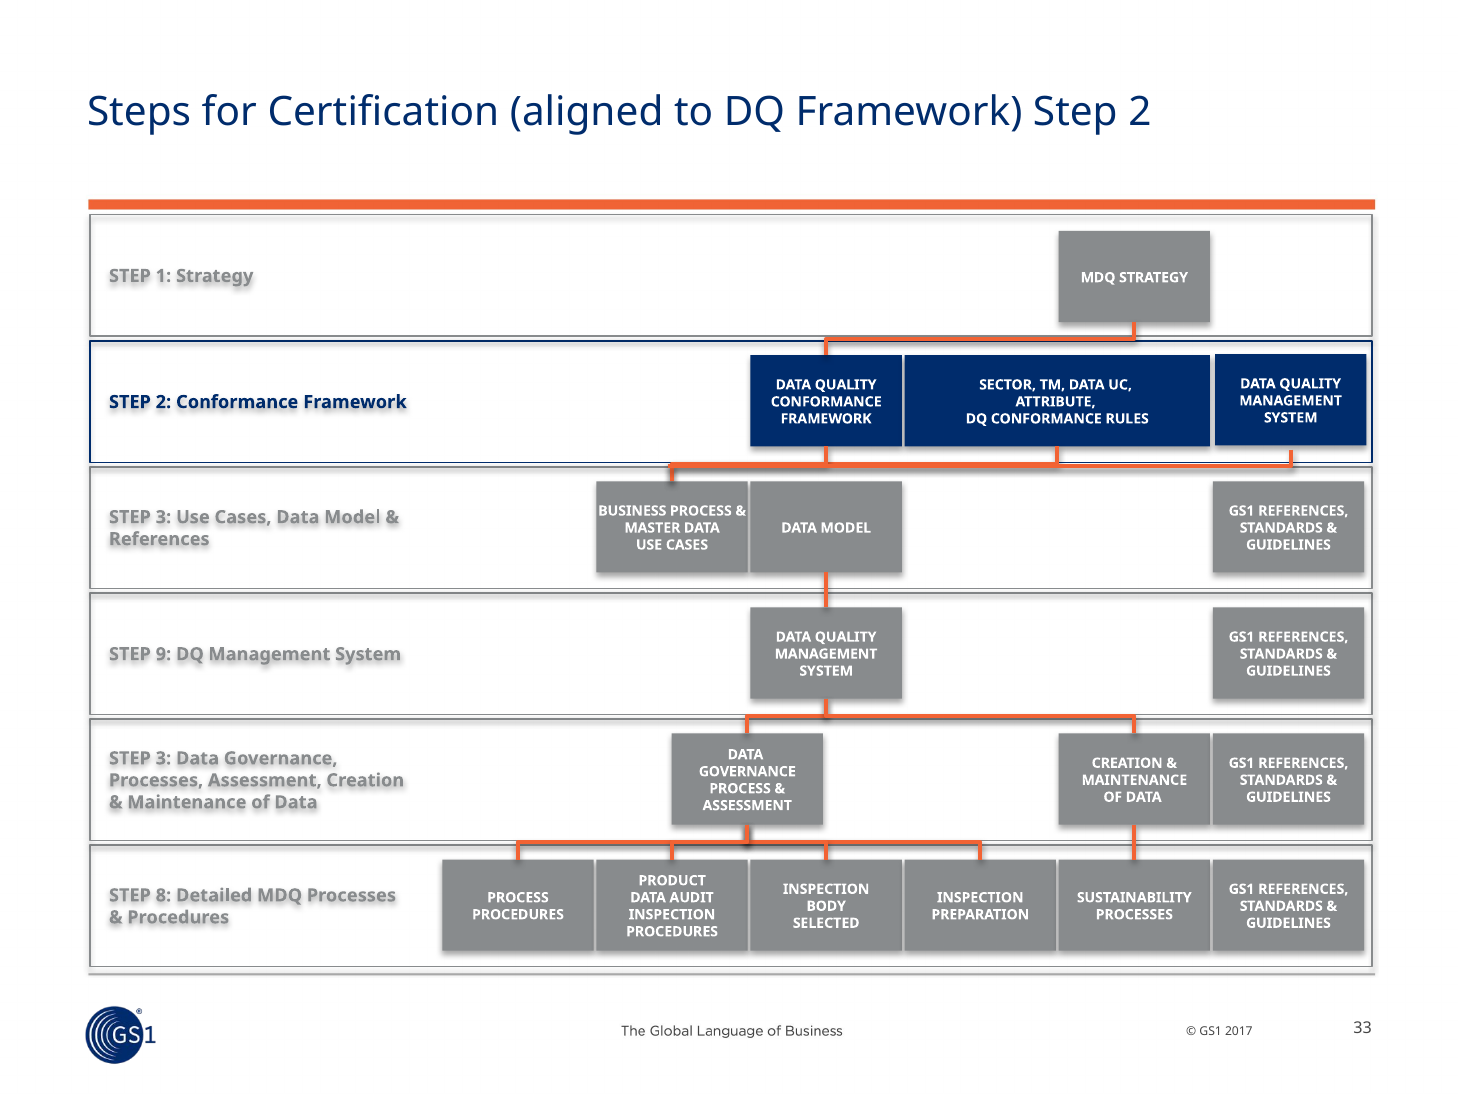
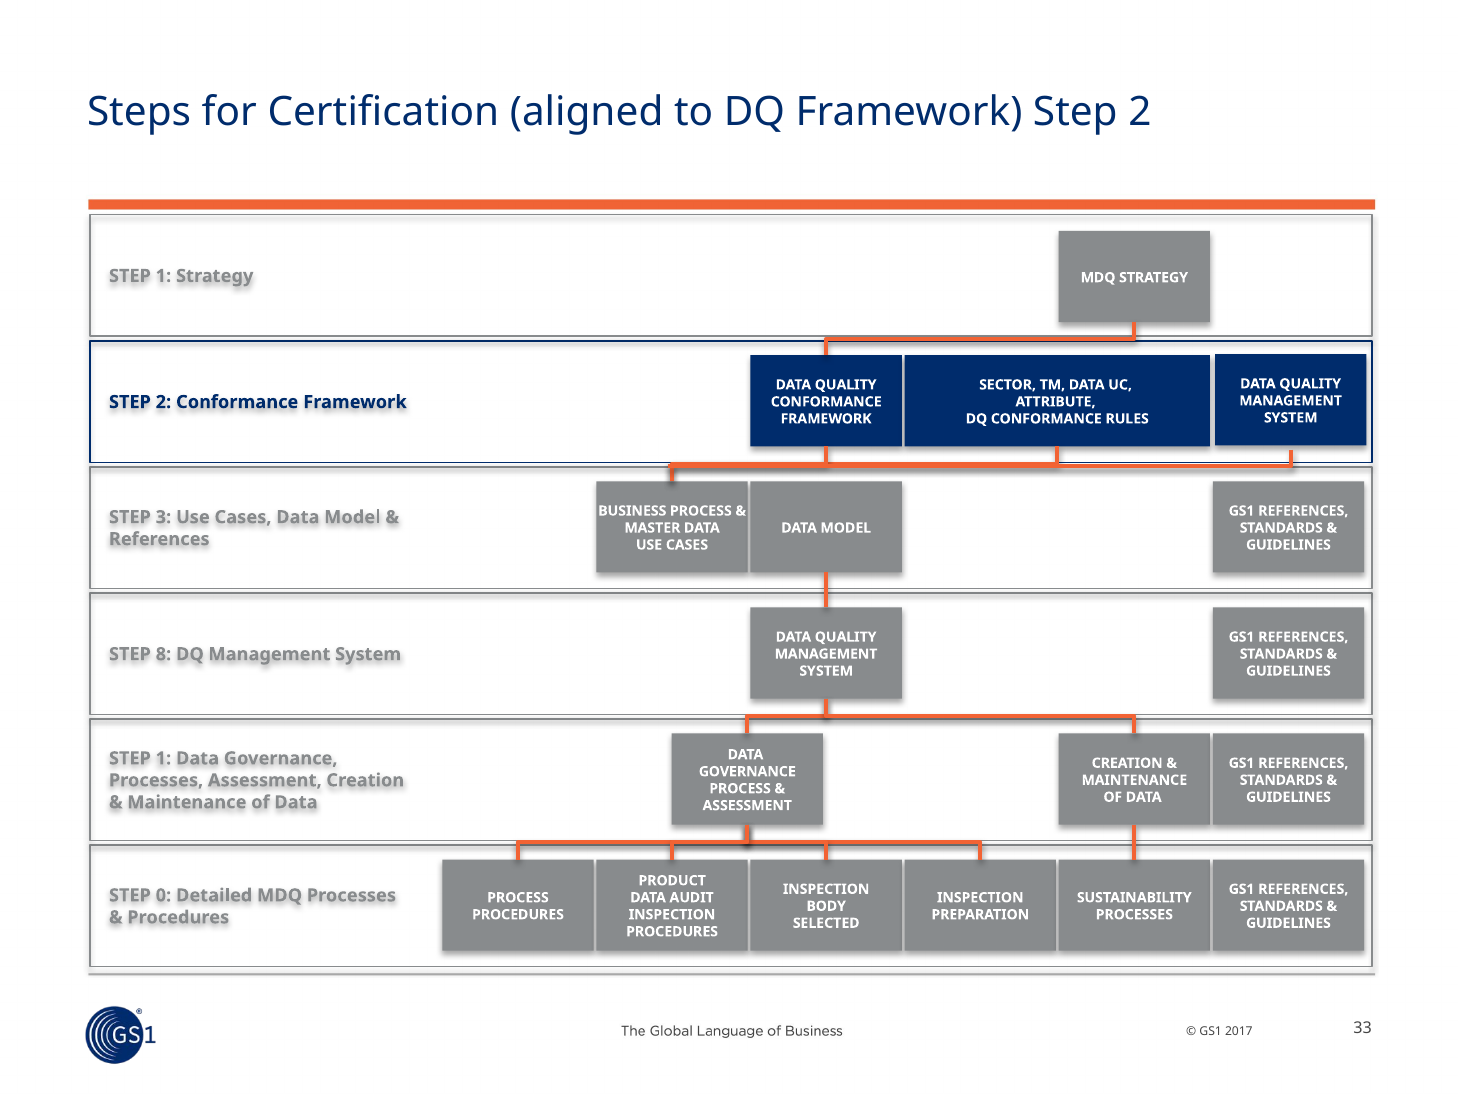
9: 9 -> 8
3 at (163, 758): 3 -> 1
8: 8 -> 0
